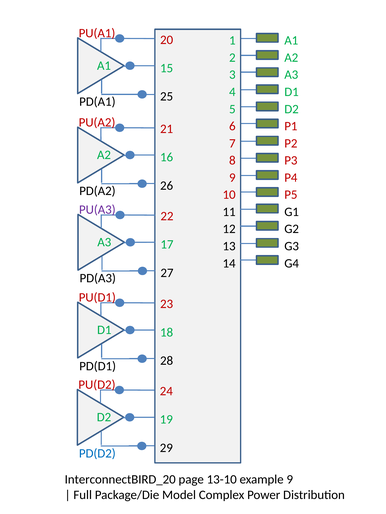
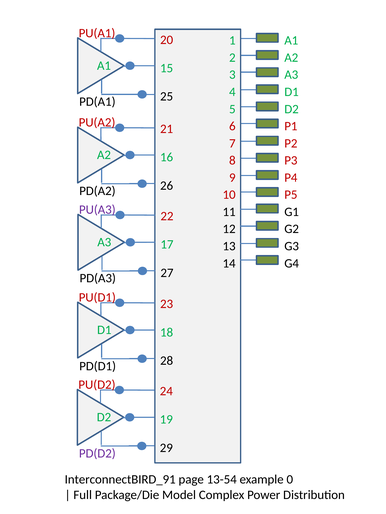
PD(D2 colour: blue -> purple
InterconnectBIRD_20: InterconnectBIRD_20 -> InterconnectBIRD_91
13-10: 13-10 -> 13-54
example 9: 9 -> 0
